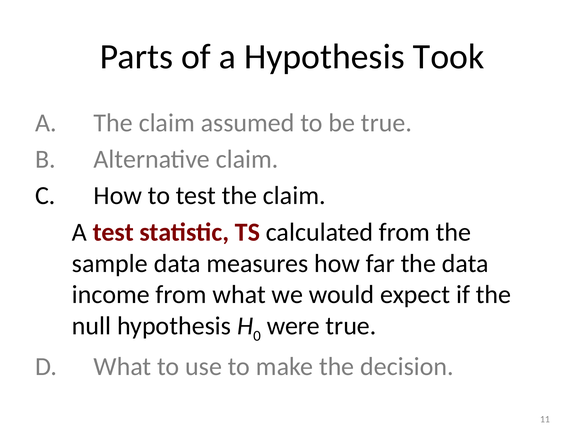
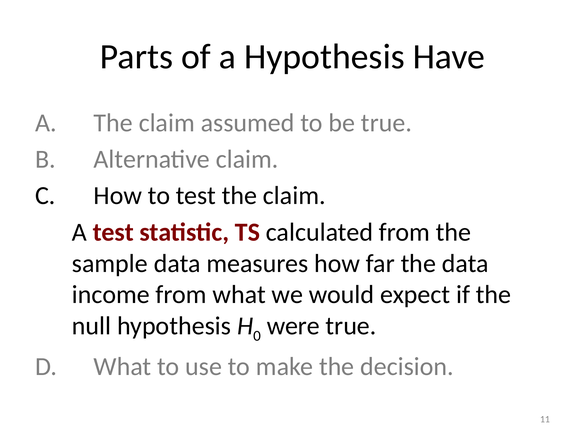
Took: Took -> Have
